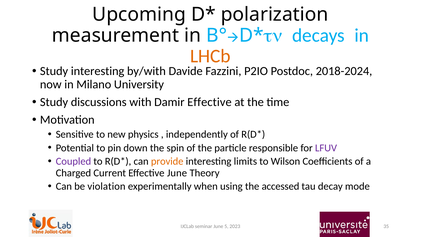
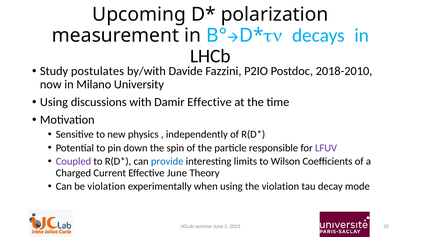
LHCb colour: orange -> black
Study interesting: interesting -> postulates
2018-2024: 2018-2024 -> 2018-2010
Study at (54, 102): Study -> Using
provide colour: orange -> blue
the accessed: accessed -> violation
